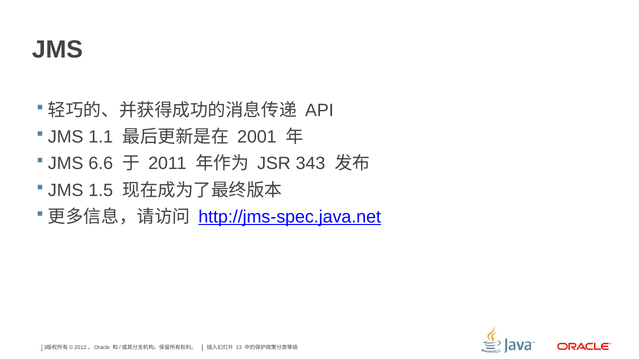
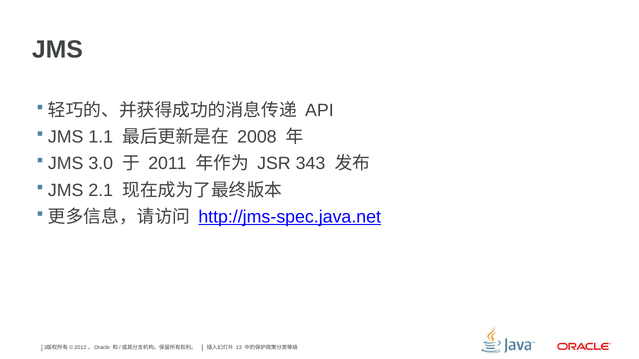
2001: 2001 -> 2008
6.6: 6.6 -> 3.0
1.5: 1.5 -> 2.1
